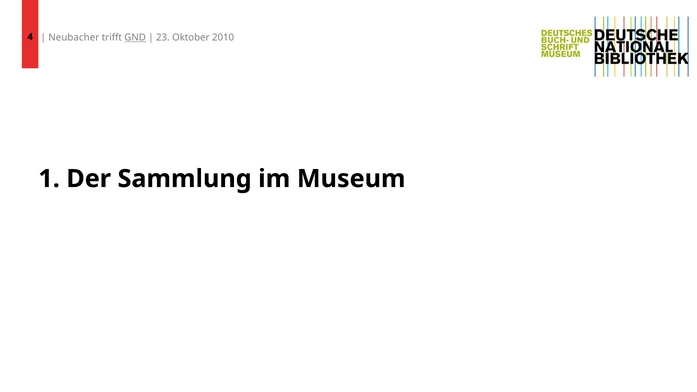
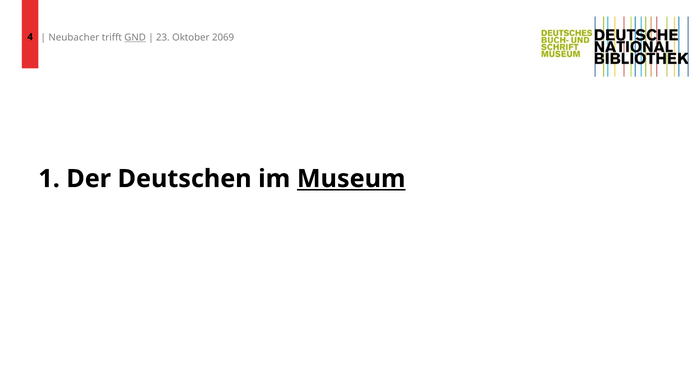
2010: 2010 -> 2069
Sammlung: Sammlung -> Deutschen
Museum underline: none -> present
